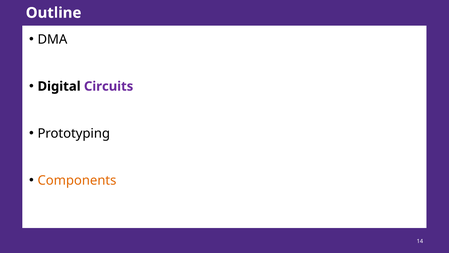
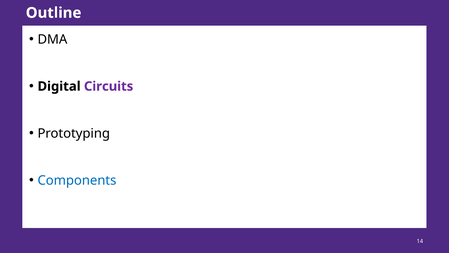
Components colour: orange -> blue
